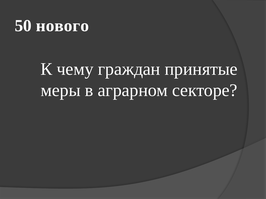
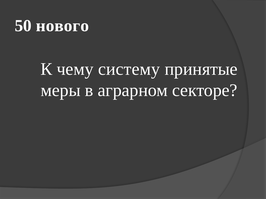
граждан: граждан -> систему
